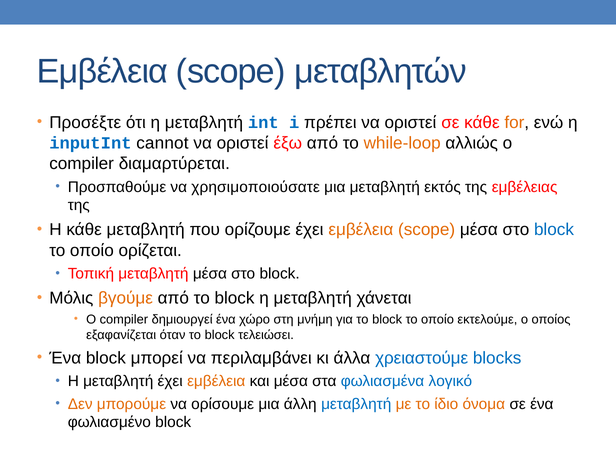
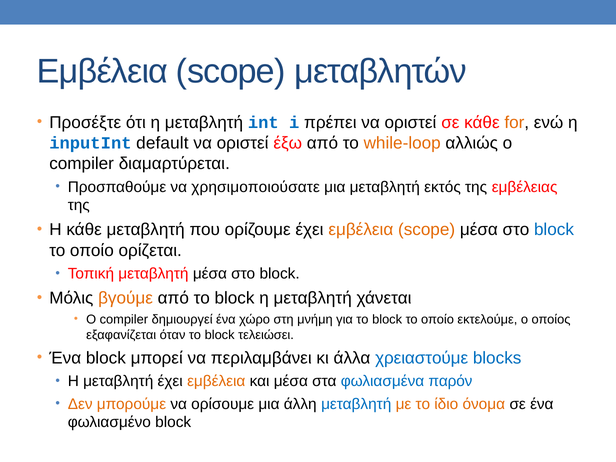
cannot: cannot -> default
λογικό: λογικό -> παρόν
